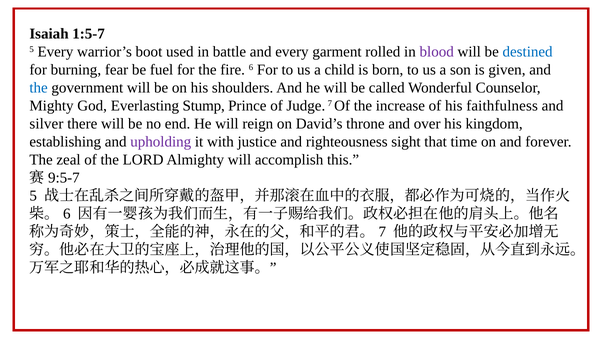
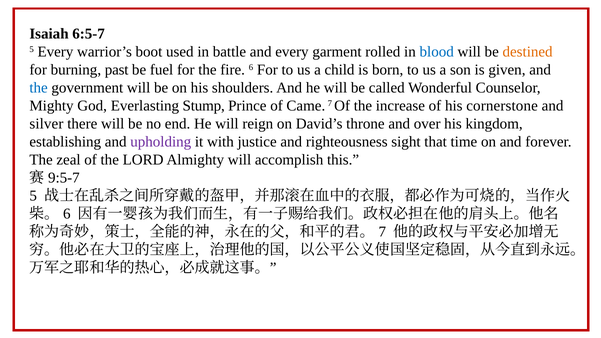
1:5-7: 1:5-7 -> 6:5-7
blood colour: purple -> blue
destined colour: blue -> orange
fear: fear -> past
Judge: Judge -> Came
faithfulness: faithfulness -> cornerstone
